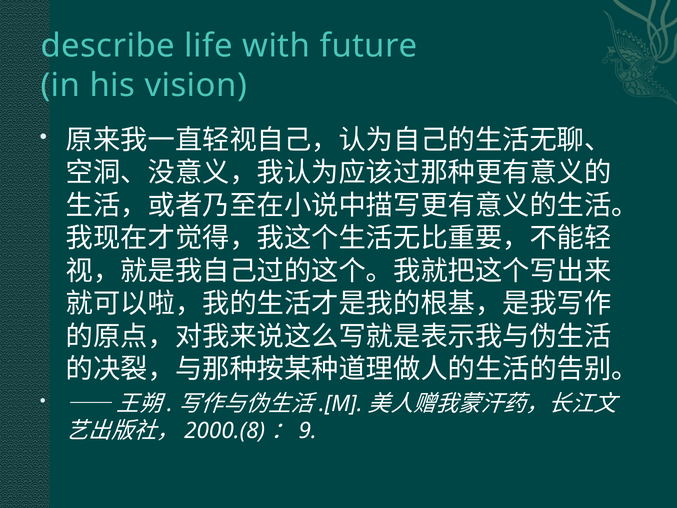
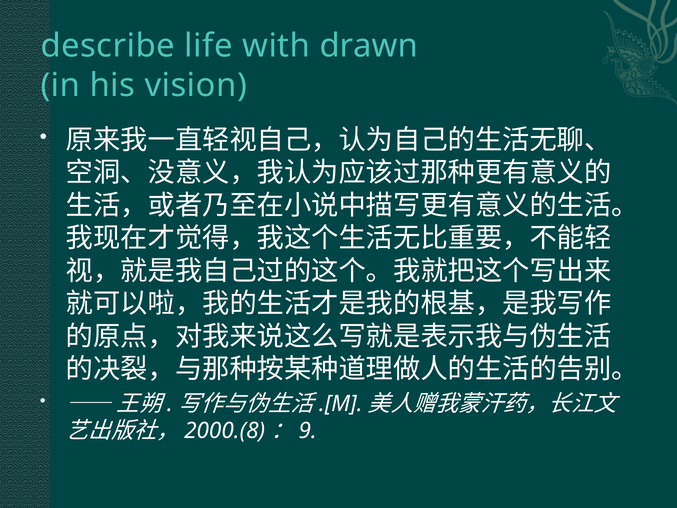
future: future -> drawn
